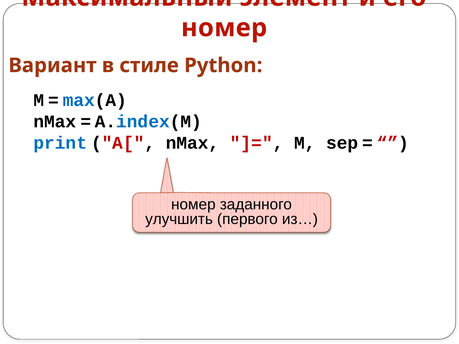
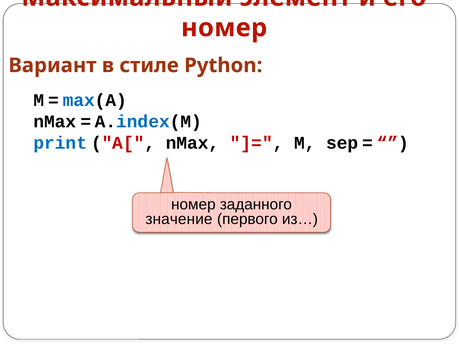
улучшить: улучшить -> значение
